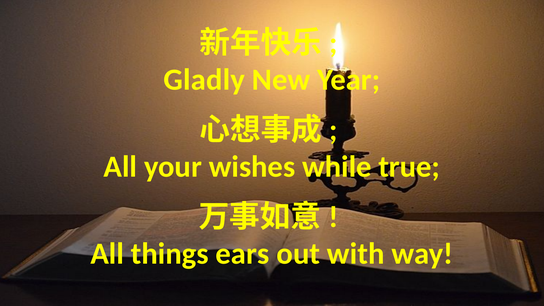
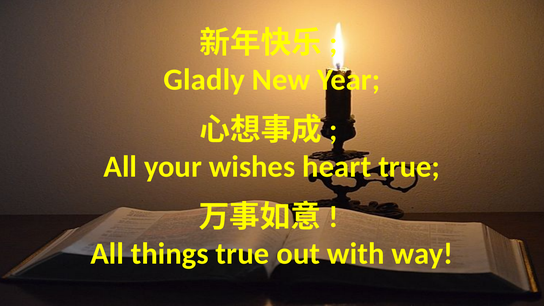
while: while -> heart
things ears: ears -> true
